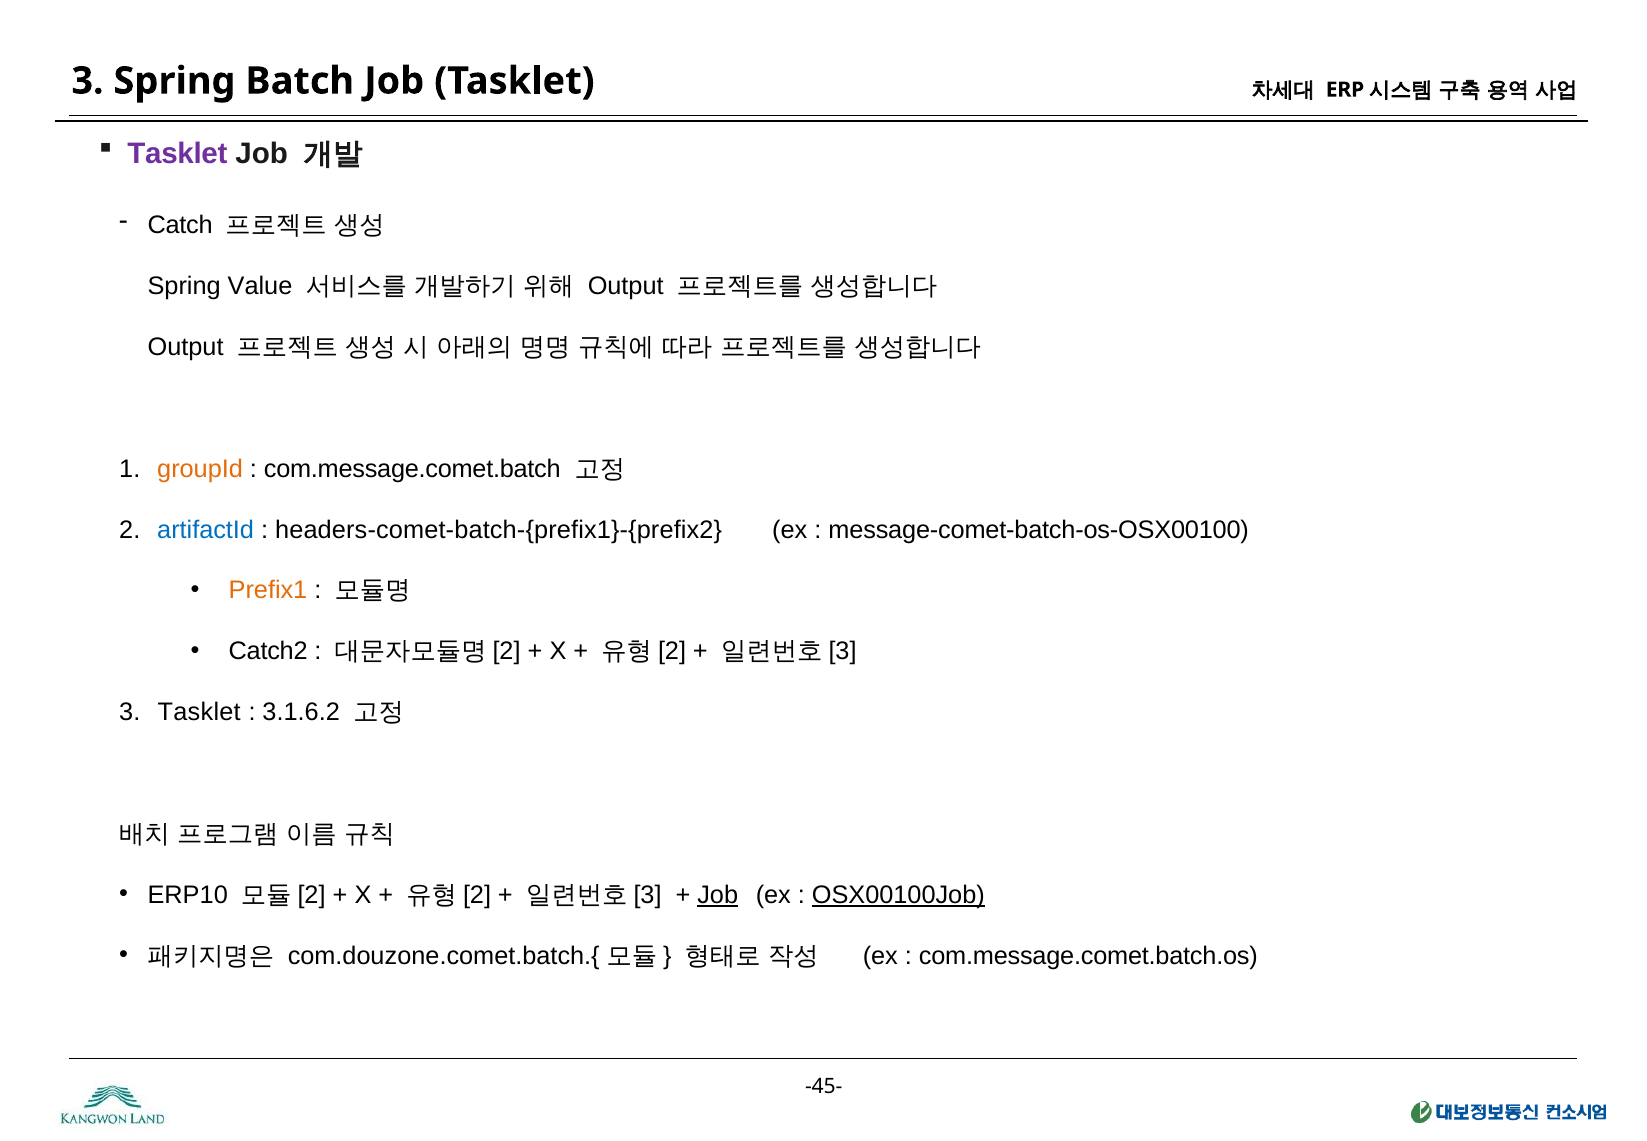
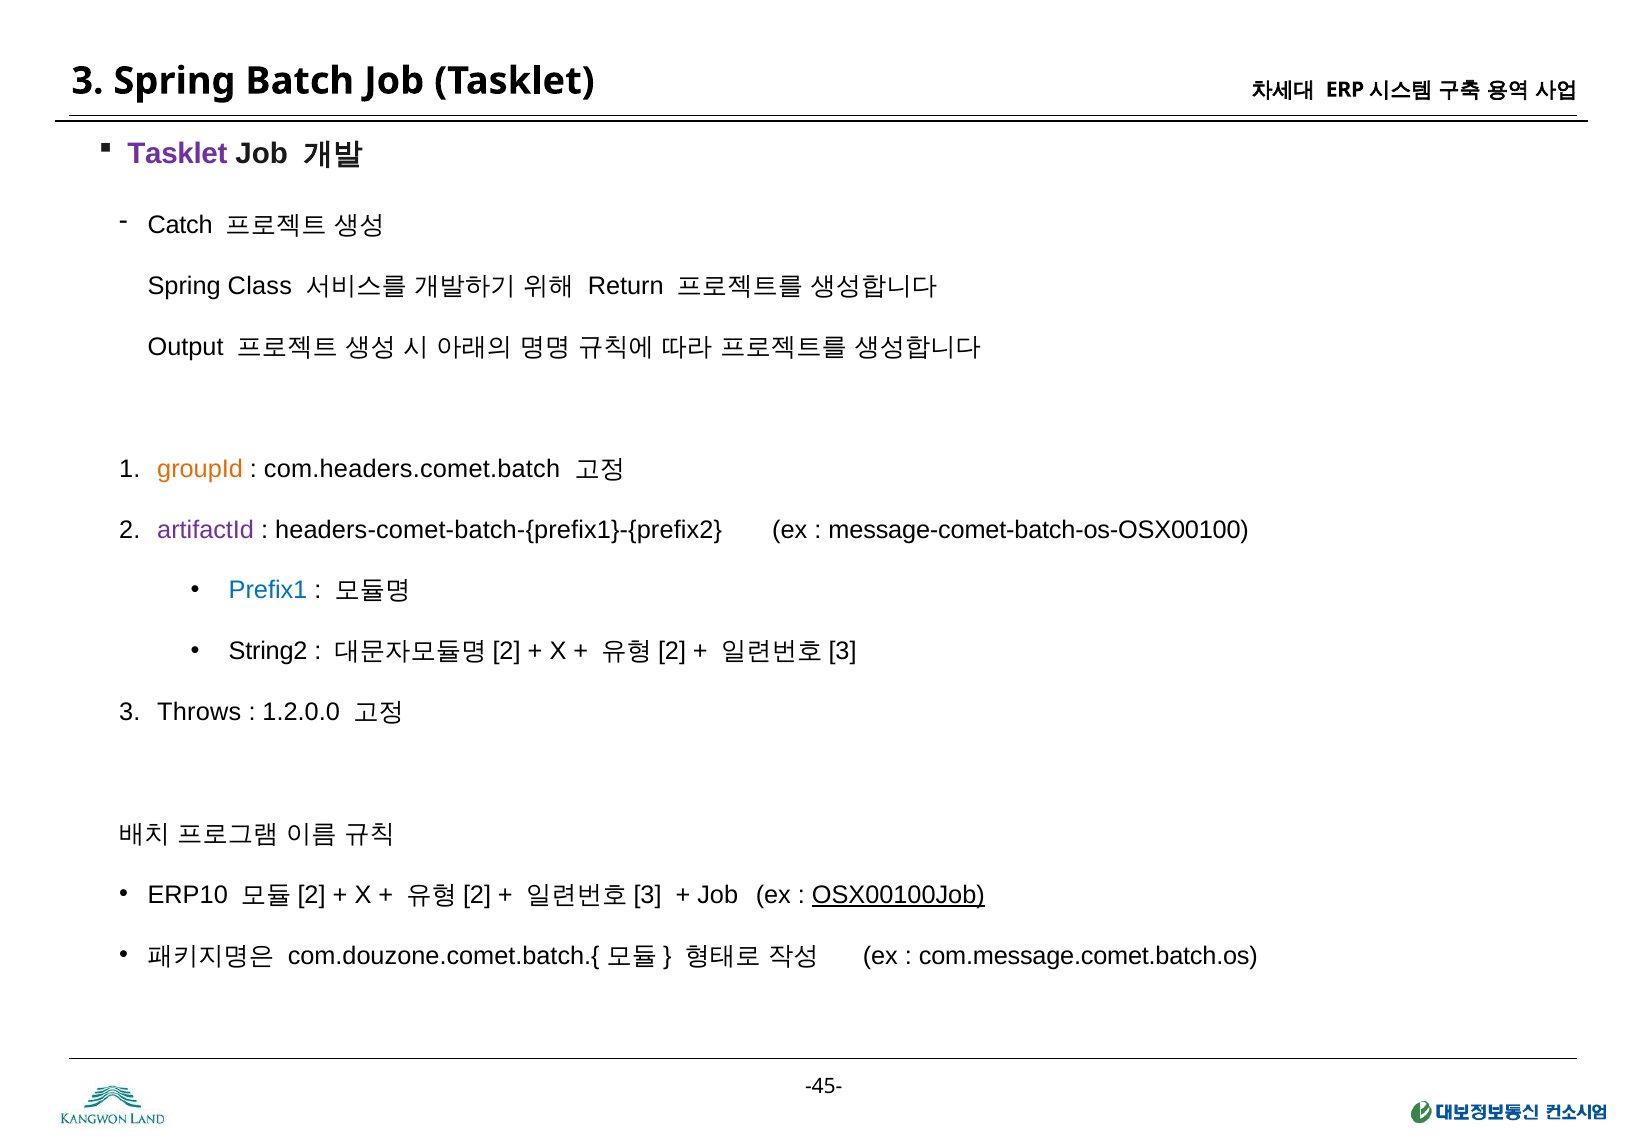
Value: Value -> Class
Output at (626, 286): Output -> Return
com.message.comet.batch: com.message.comet.batch -> com.headers.comet.batch
artifactId colour: blue -> purple
Prefix1 colour: orange -> blue
Catch2: Catch2 -> String2
3 Tasklet: Tasklet -> Throws
3.1.6.2: 3.1.6.2 -> 1.2.0.0
Job at (718, 894) underline: present -> none
